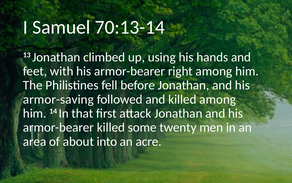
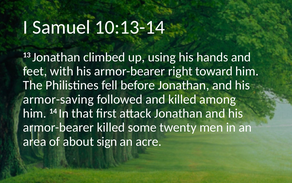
70:13-14: 70:13-14 -> 10:13-14
right among: among -> toward
into: into -> sign
